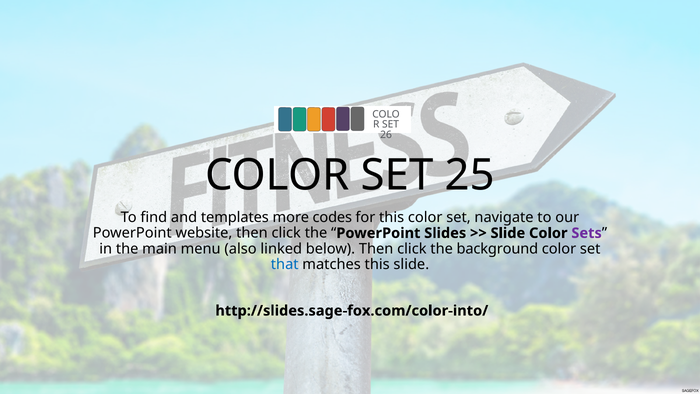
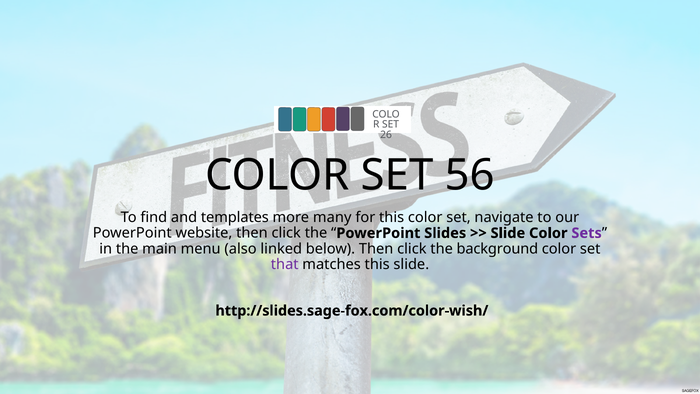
25: 25 -> 56
codes: codes -> many
that colour: blue -> purple
http://slides.sage-fox.com/color-into/: http://slides.sage-fox.com/color-into/ -> http://slides.sage-fox.com/color-wish/
